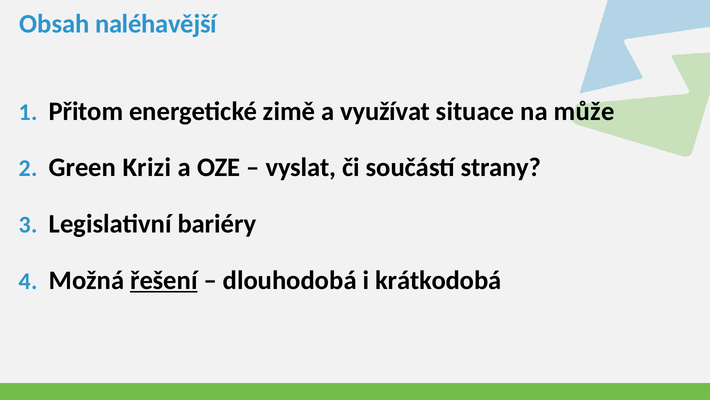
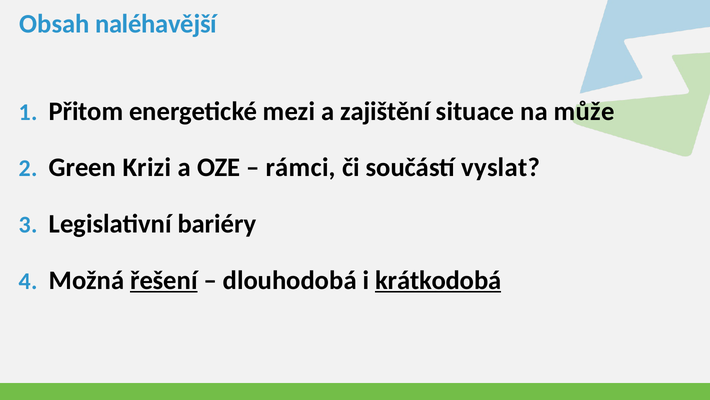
zimě: zimě -> mezi
využívat: využívat -> zajištění
vyslat: vyslat -> rámci
strany: strany -> vyslat
krátkodobá underline: none -> present
